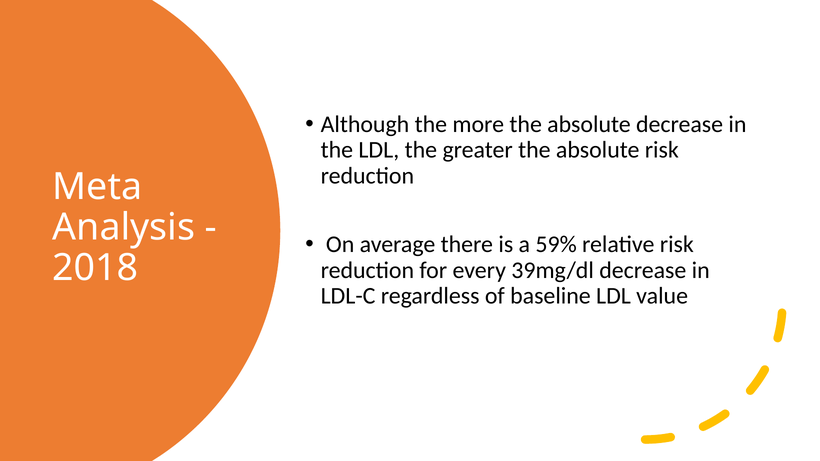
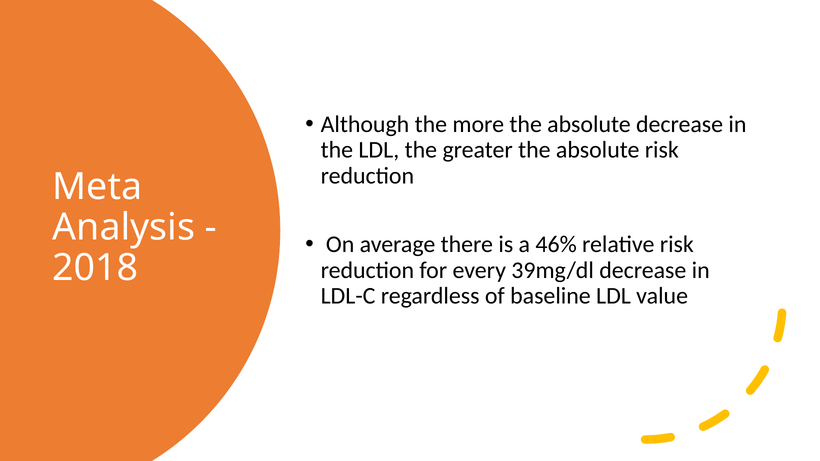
59%: 59% -> 46%
